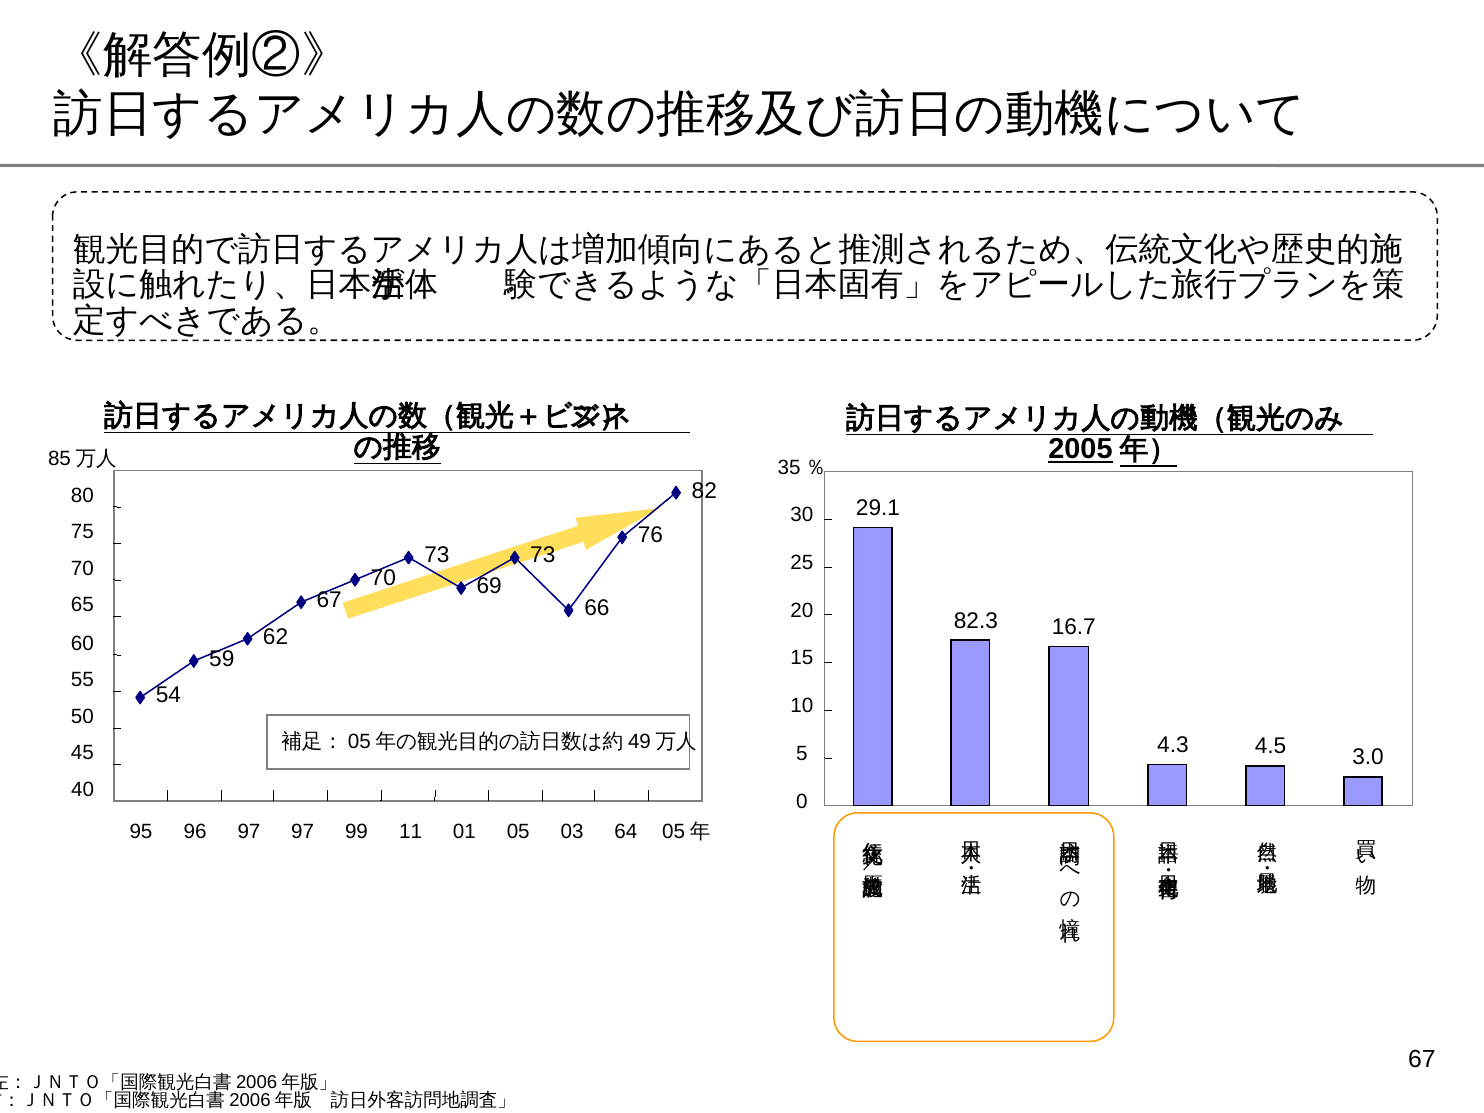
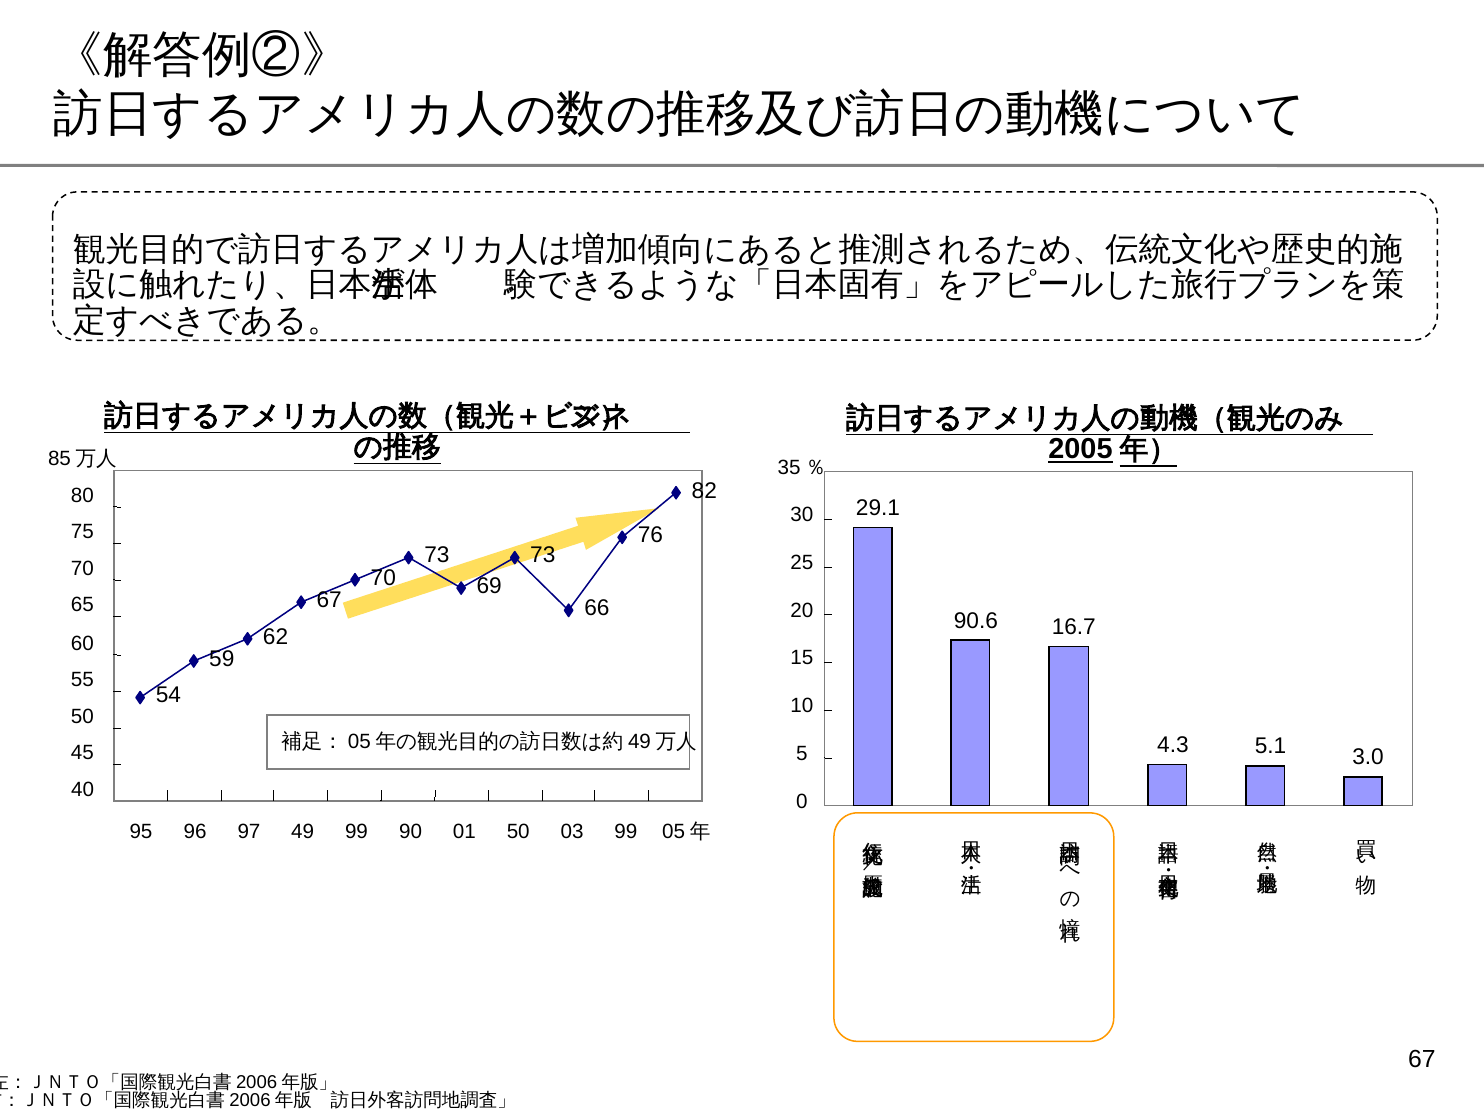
82.3: 82.3 -> 90.6
4.5: 4.5 -> 5.1
97 97: 97 -> 49
11: 11 -> 90
01 05: 05 -> 50
03 64: 64 -> 99
